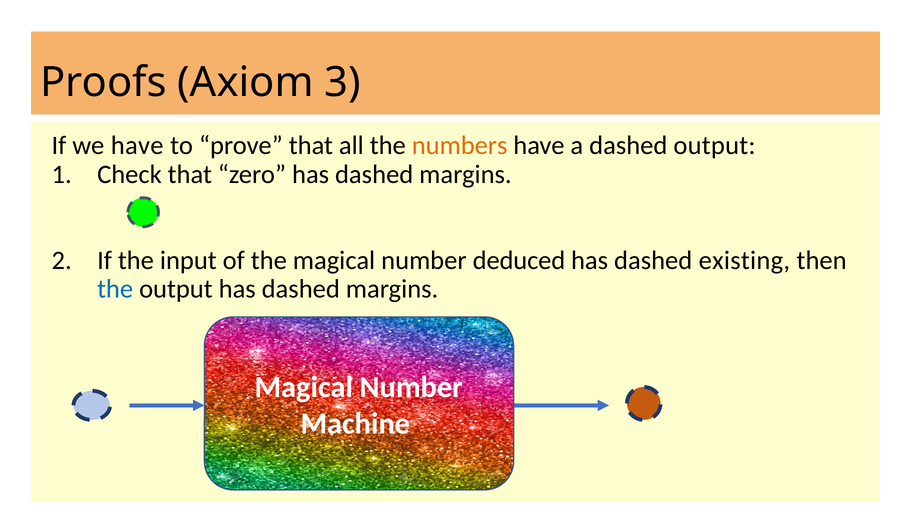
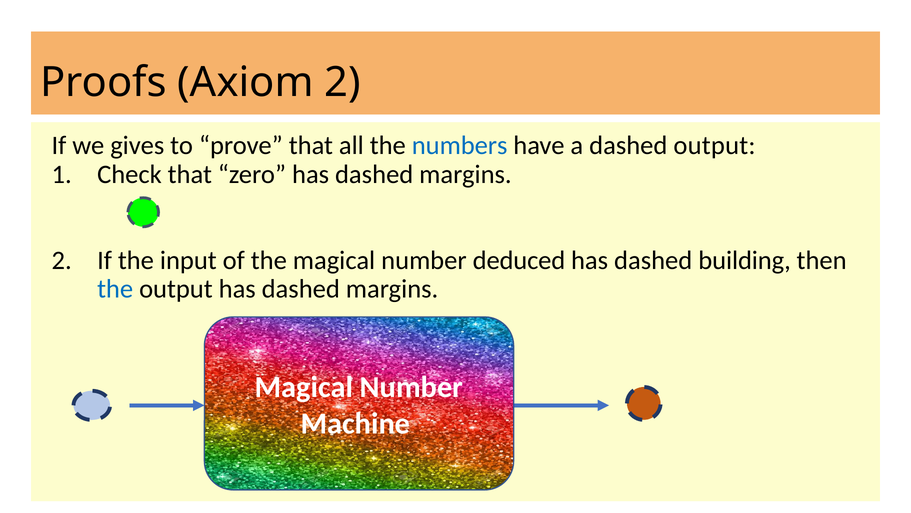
Axiom 3: 3 -> 2
we have: have -> gives
numbers colour: orange -> blue
existing: existing -> building
